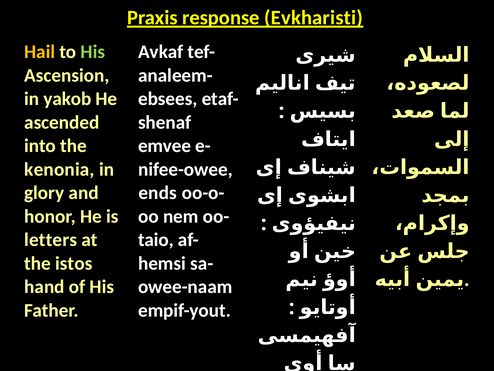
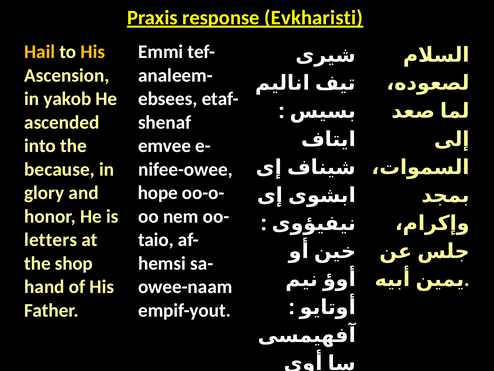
His at (93, 52) colour: light green -> yellow
Avkaf: Avkaf -> Emmi
kenonia: kenonia -> because
ends: ends -> hope
istos: istos -> shop
